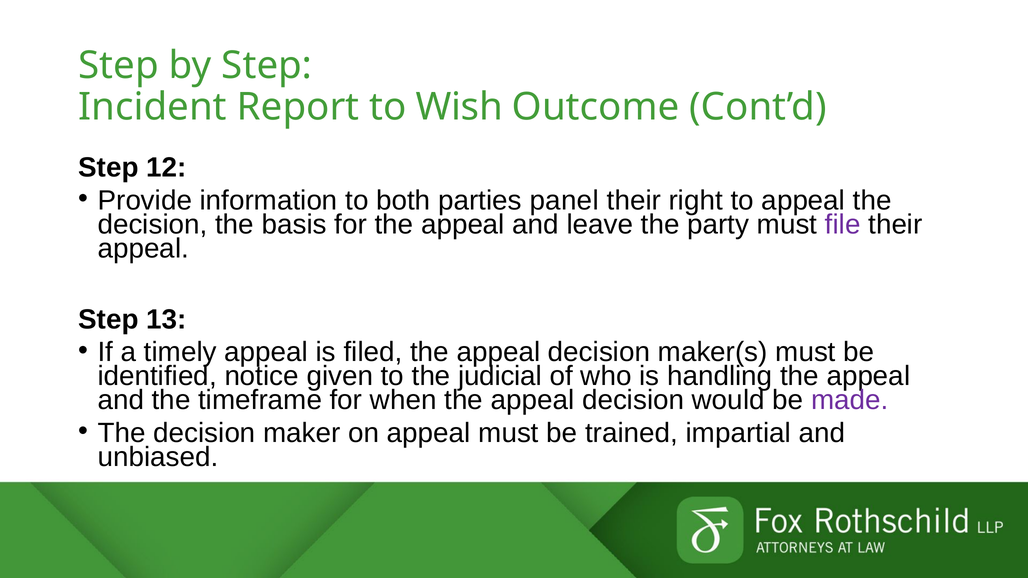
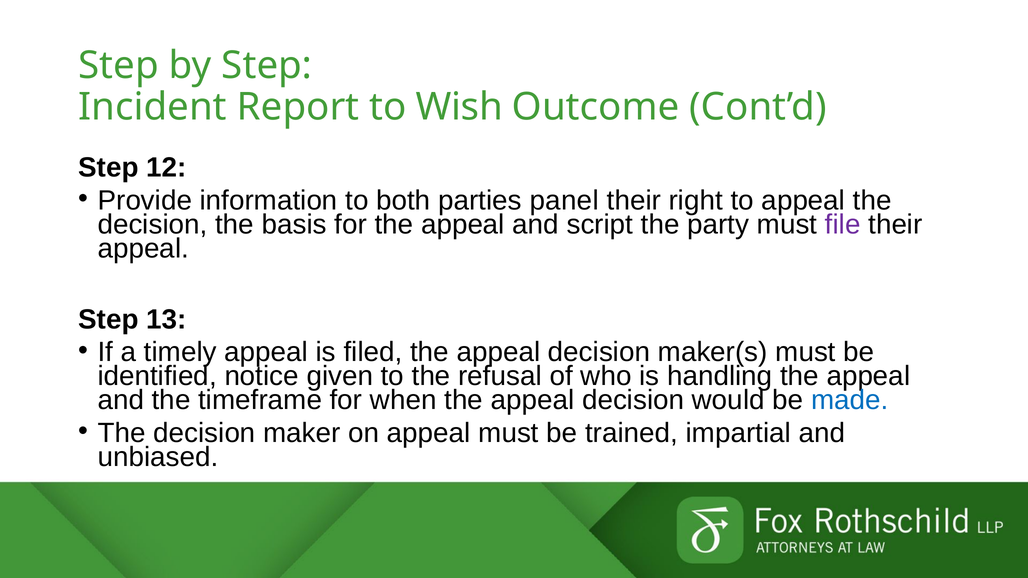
leave: leave -> script
judicial: judicial -> refusal
made colour: purple -> blue
